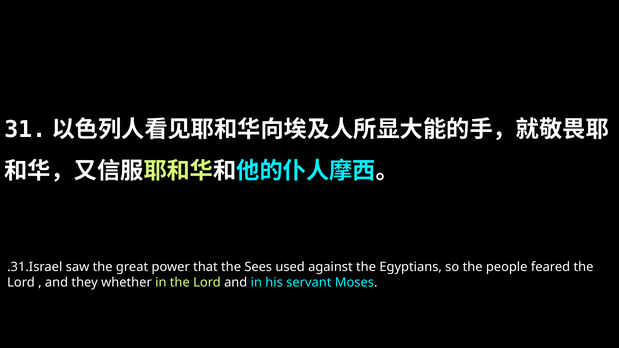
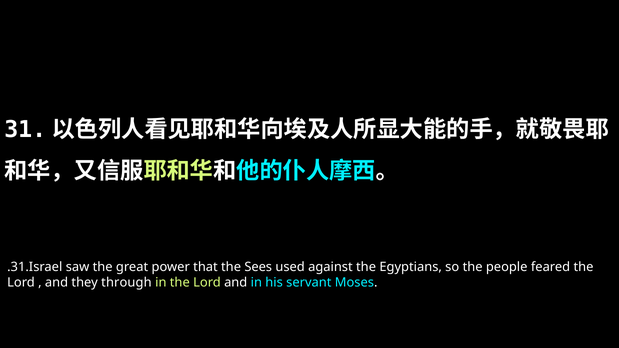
whether: whether -> through
